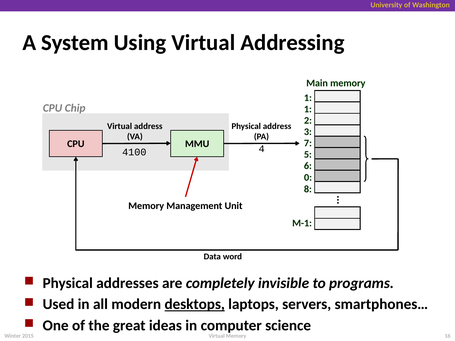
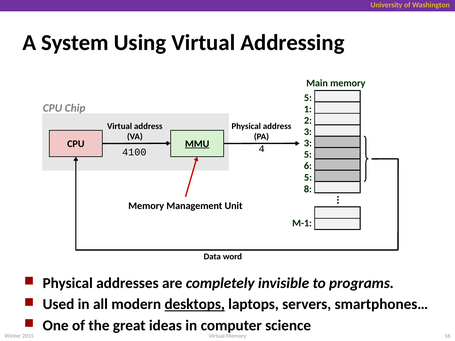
1 at (308, 98): 1 -> 5
7 at (308, 143): 7 -> 3
MMU underline: none -> present
0 at (308, 177): 0 -> 5
